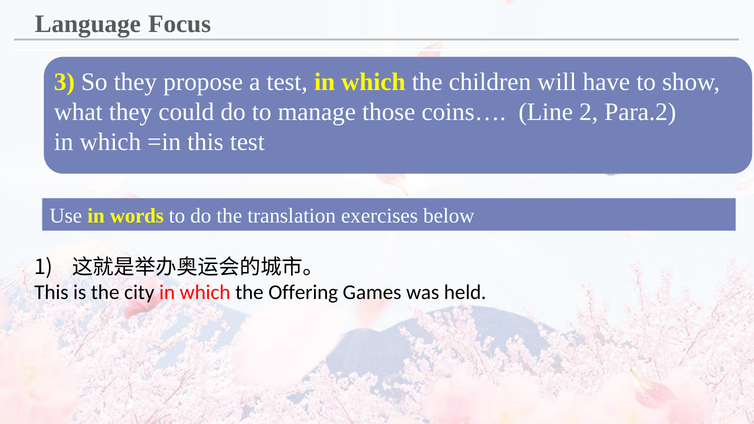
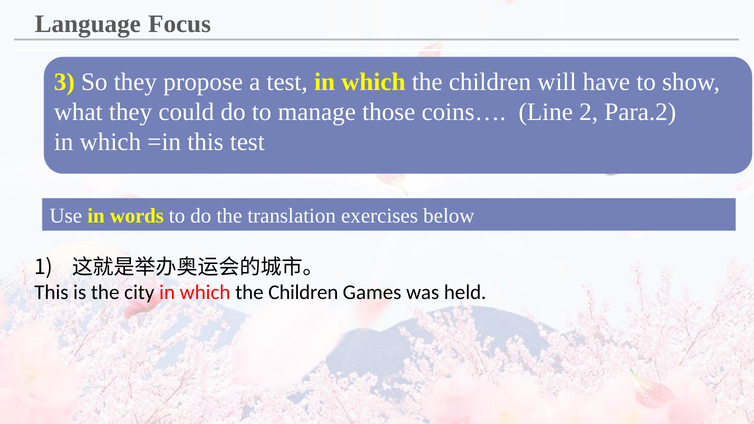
Offering at (303, 293): Offering -> Children
